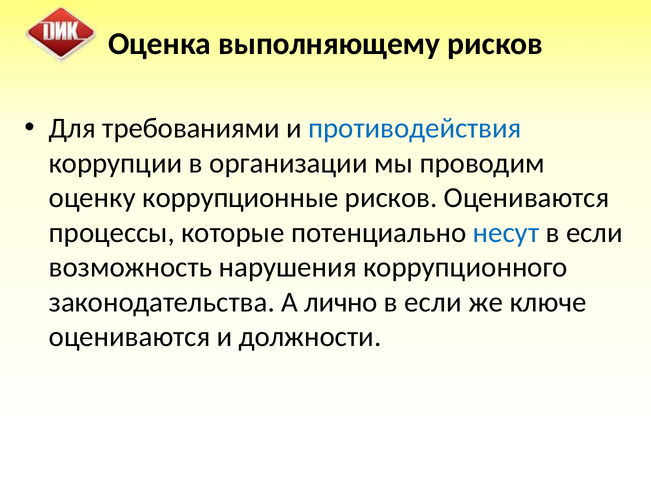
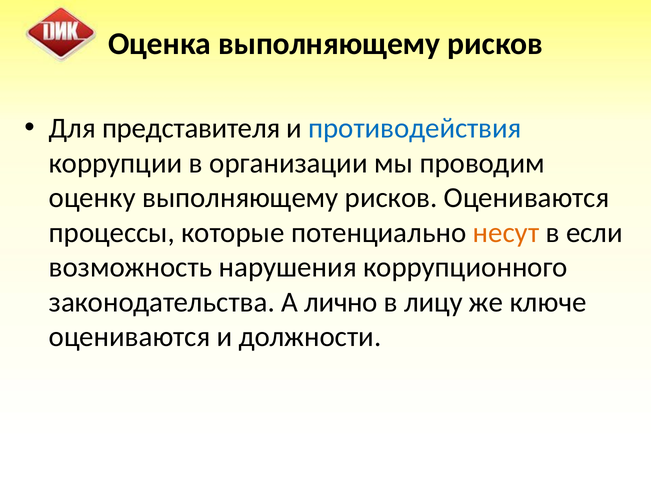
требованиями: требованиями -> представителя
оценку коррупционные: коррупционные -> выполняющему
несут colour: blue -> orange
если at (433, 302): если -> лицу
